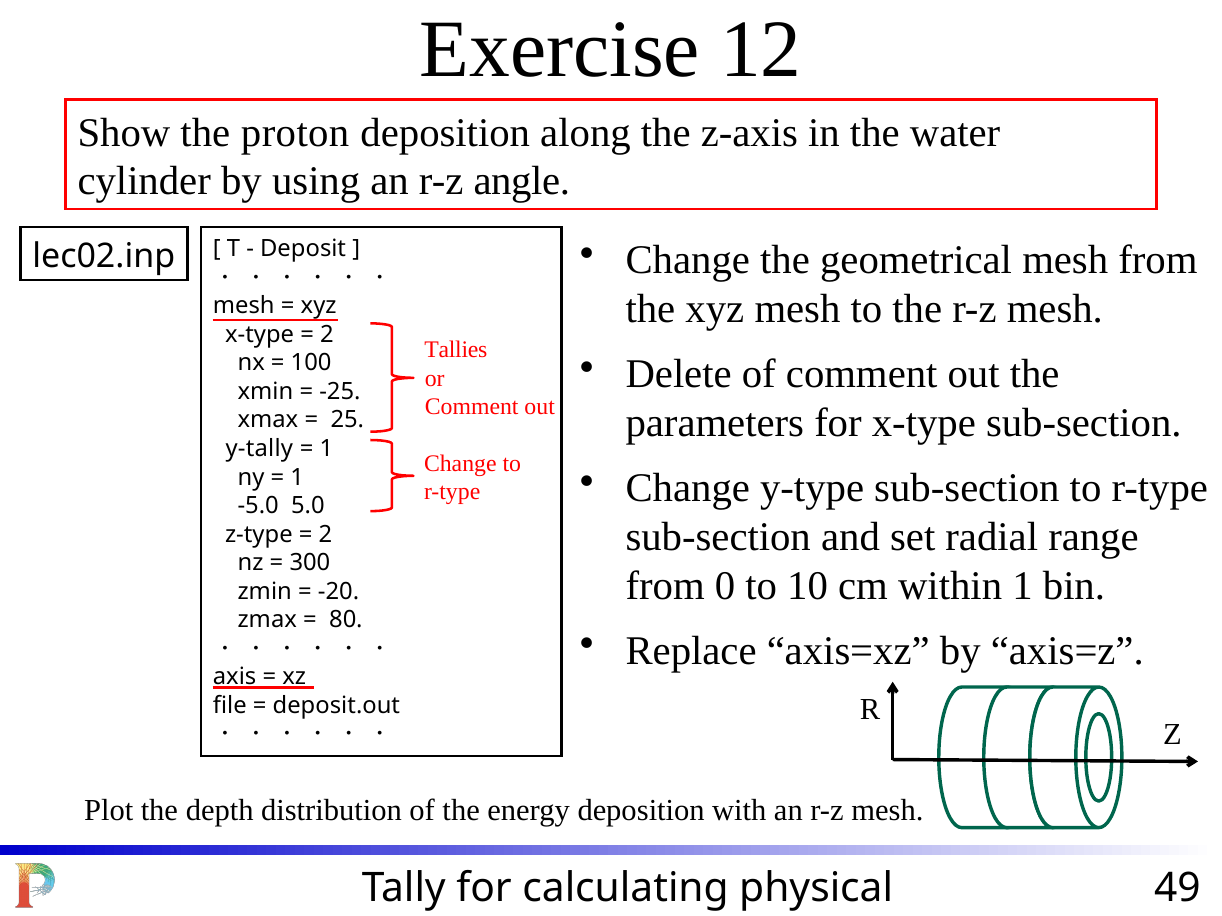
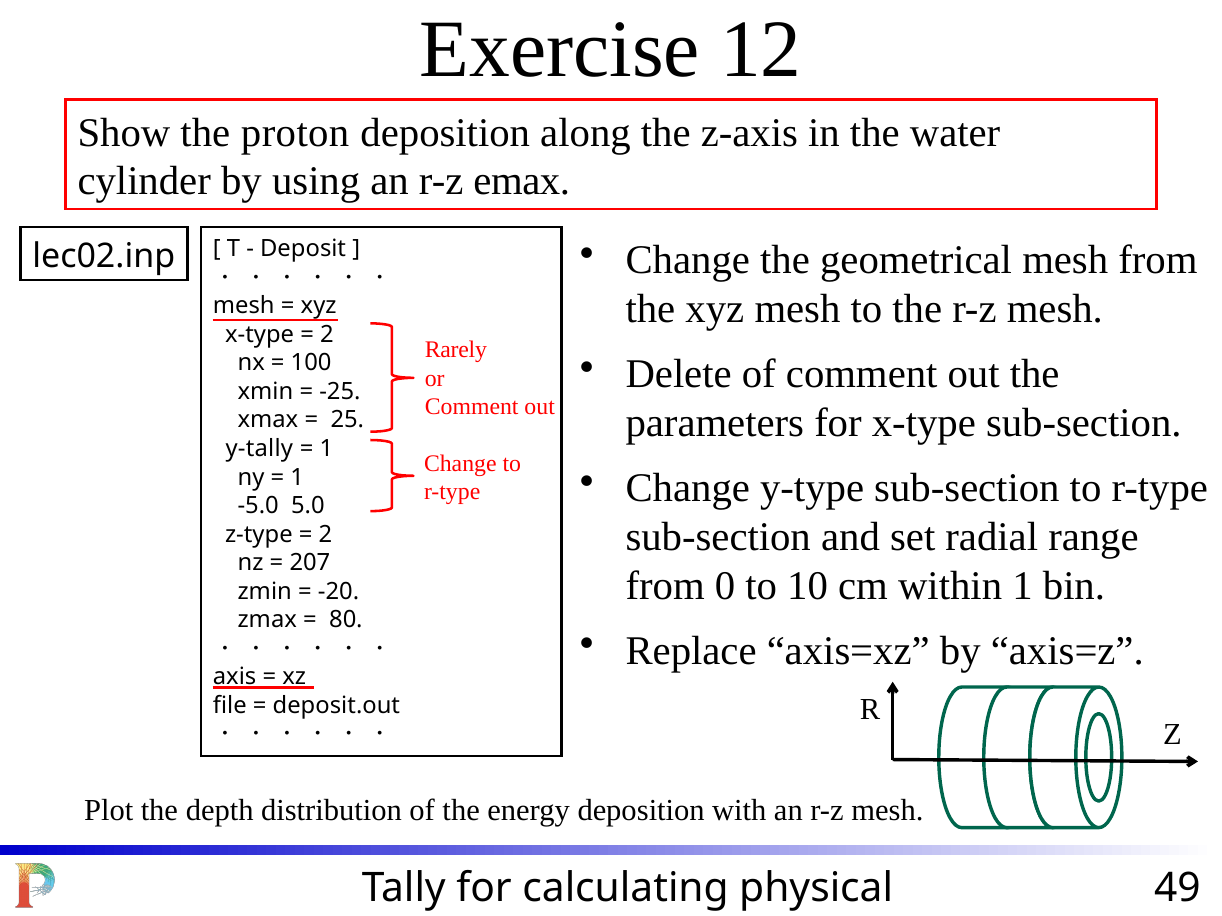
angle: angle -> emax
Tallies: Tallies -> Rarely
300: 300 -> 207
